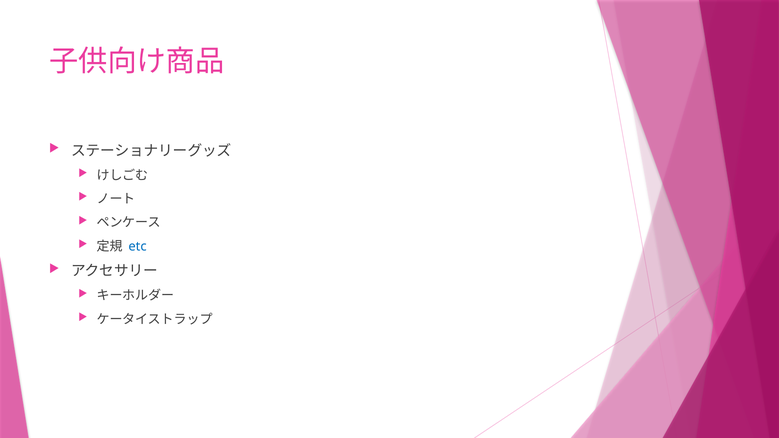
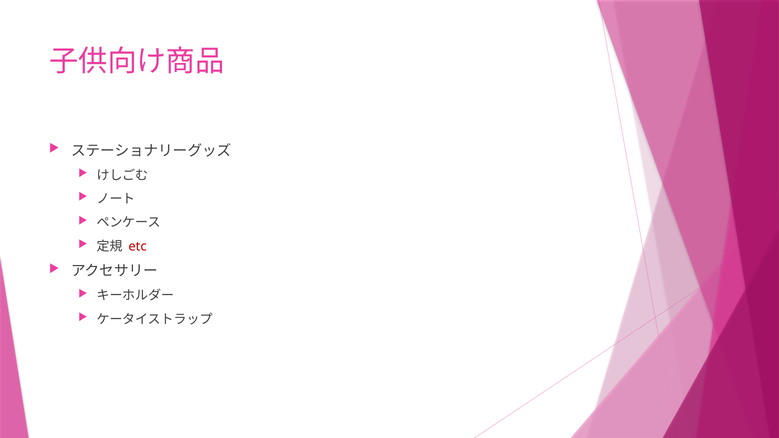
etc colour: blue -> red
